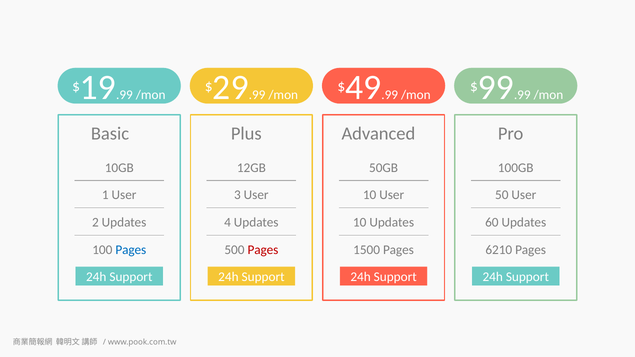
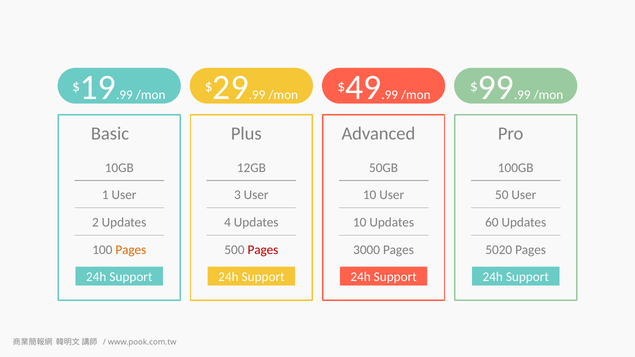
Pages at (131, 250) colour: blue -> orange
1500: 1500 -> 3000
6210: 6210 -> 5020
